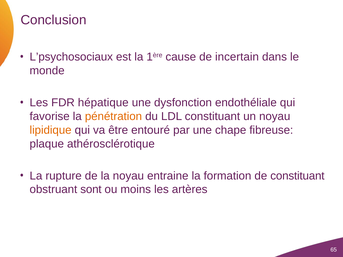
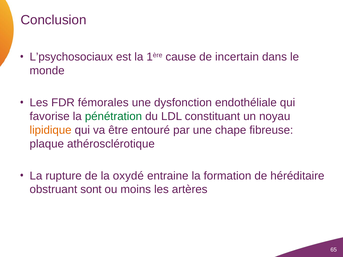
hépatique: hépatique -> fémorales
pénétration colour: orange -> green
la noyau: noyau -> oxydé
de constituant: constituant -> héréditaire
